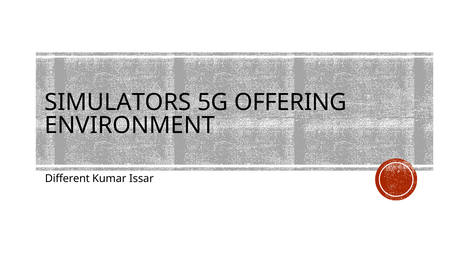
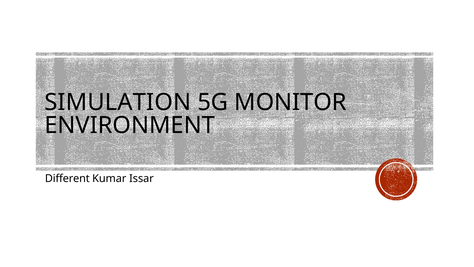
SIMULATORS: SIMULATORS -> SIMULATION
OFFERING: OFFERING -> MONITOR
